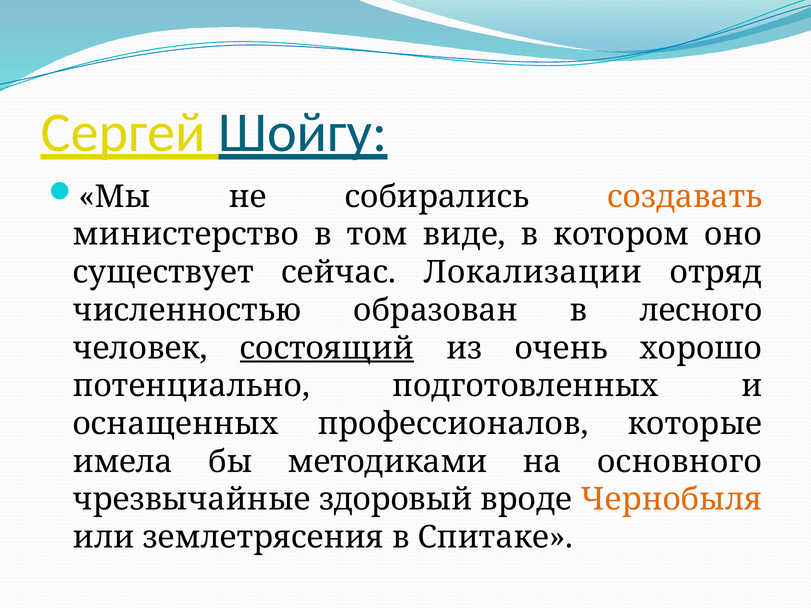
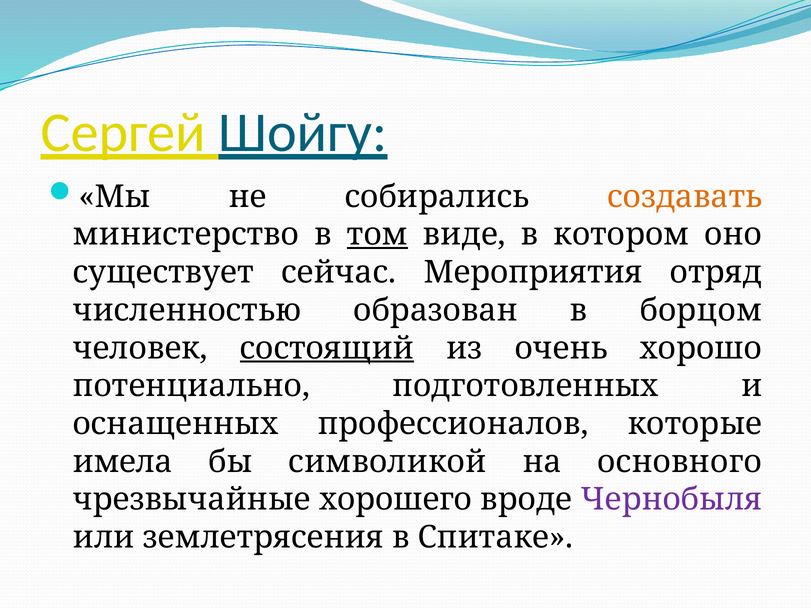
том underline: none -> present
Локализации: Локализации -> Мероприятия
лесного: лесного -> борцом
методиками: методиками -> символикой
здоровый: здоровый -> хорошего
Чернобыля colour: orange -> purple
